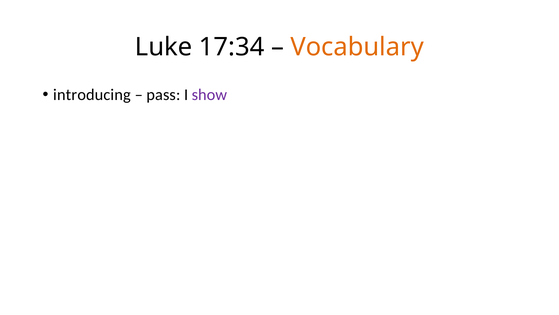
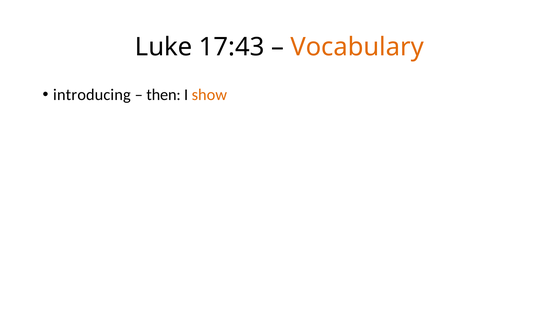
17:34: 17:34 -> 17:43
pass: pass -> then
show colour: purple -> orange
